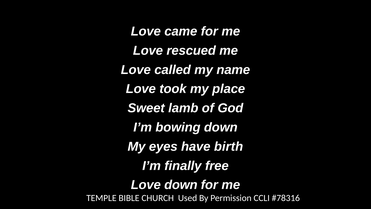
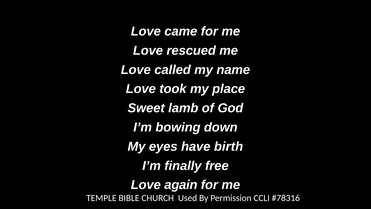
Love down: down -> again
